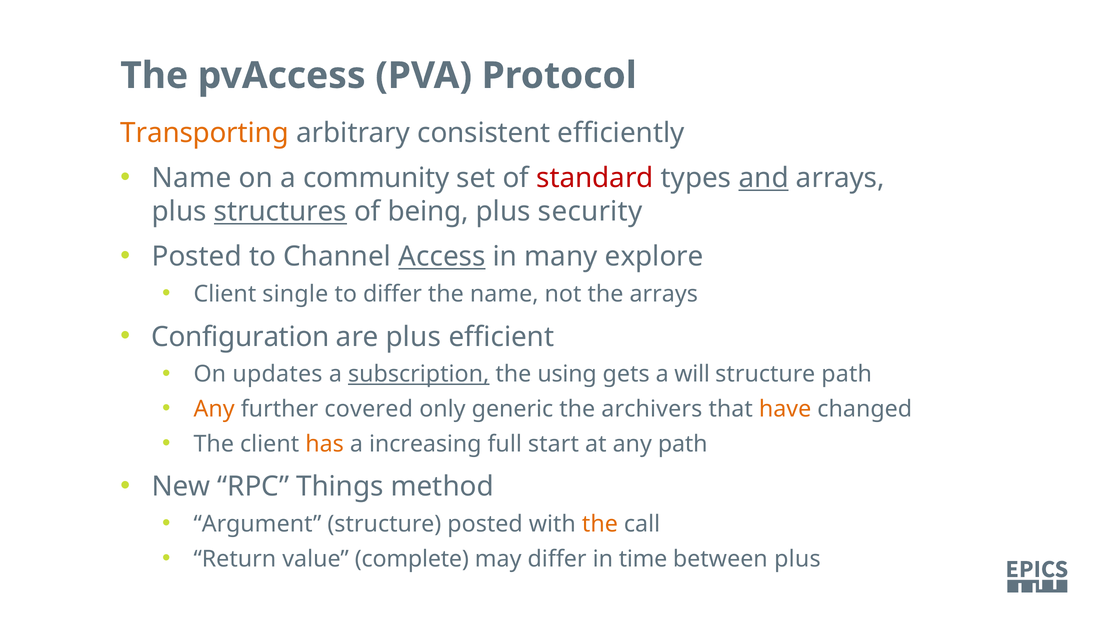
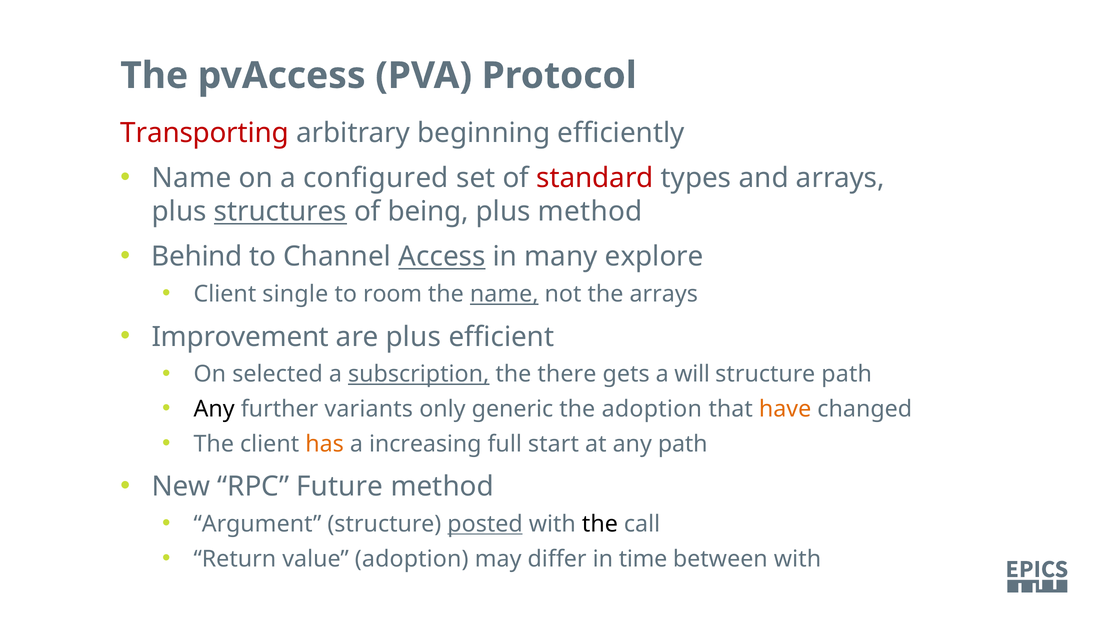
Transporting colour: orange -> red
consistent: consistent -> beginning
community: community -> configured
and underline: present -> none
plus security: security -> method
Posted at (197, 257): Posted -> Behind
to differ: differ -> room
name at (504, 294) underline: none -> present
Configuration: Configuration -> Improvement
updates: updates -> selected
using: using -> there
Any at (214, 409) colour: orange -> black
covered: covered -> variants
the archivers: archivers -> adoption
Things: Things -> Future
posted at (485, 524) underline: none -> present
the at (600, 524) colour: orange -> black
value complete: complete -> adoption
between plus: plus -> with
